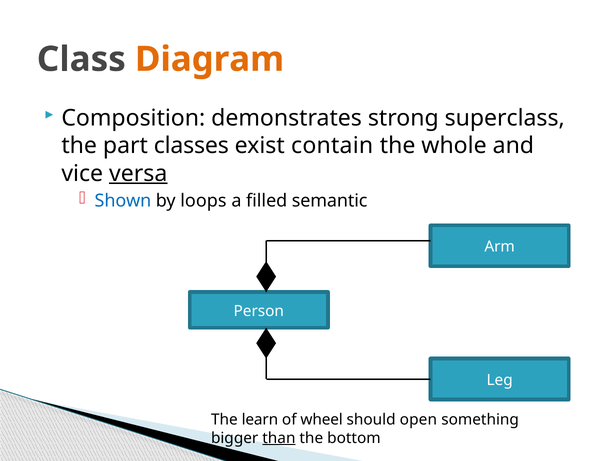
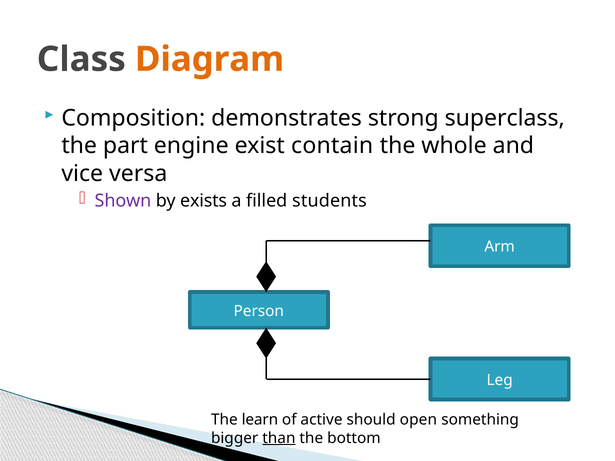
classes: classes -> engine
versa underline: present -> none
Shown colour: blue -> purple
loops: loops -> exists
semantic: semantic -> students
wheel: wheel -> active
